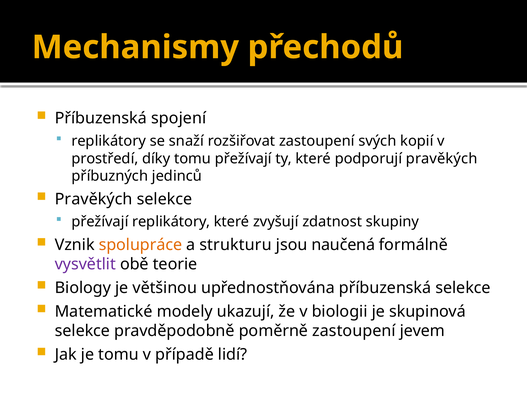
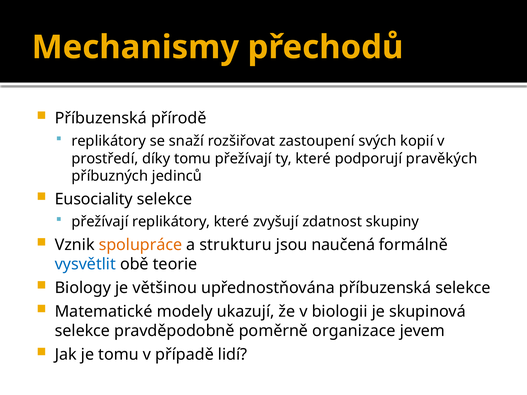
spojení: spojení -> přírodě
Pravěkých at (94, 199): Pravěkých -> Eusociality
vysvětlit colour: purple -> blue
poměrně zastoupení: zastoupení -> organizace
